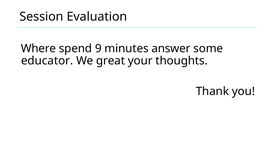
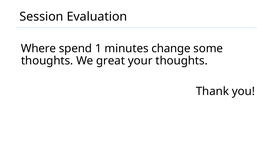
9: 9 -> 1
answer: answer -> change
educator at (47, 61): educator -> thoughts
